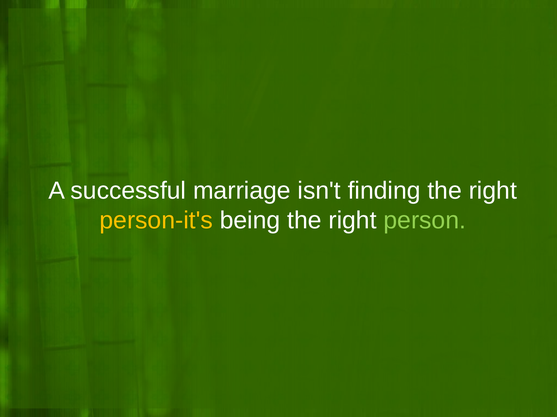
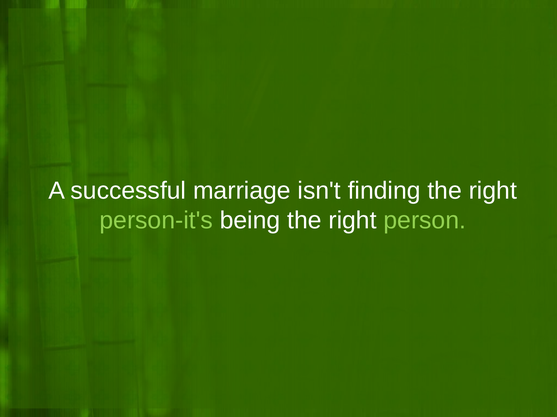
person-it's colour: yellow -> light green
